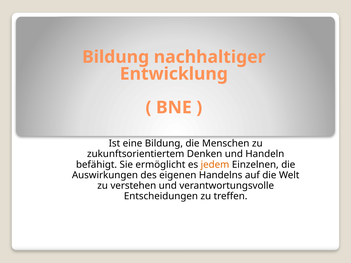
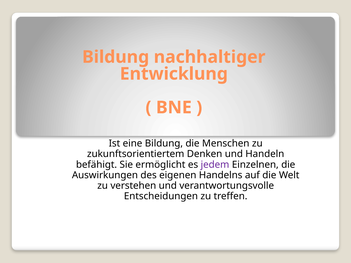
jedem colour: orange -> purple
